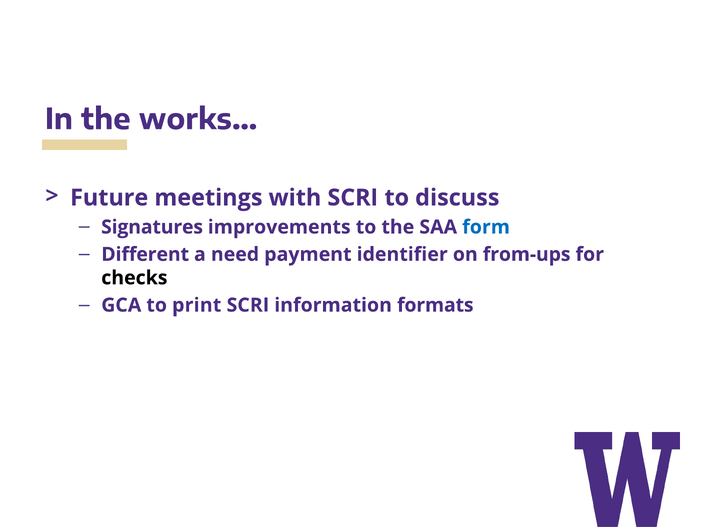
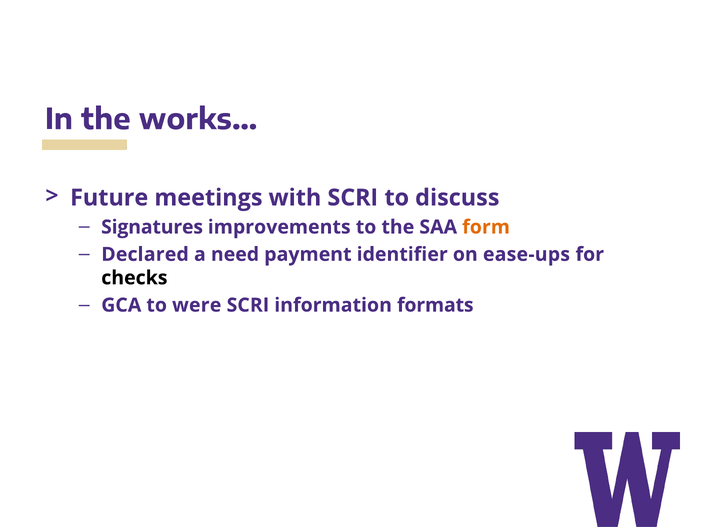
form colour: blue -> orange
Different: Different -> Declared
from-ups: from-ups -> ease-ups
print: print -> were
